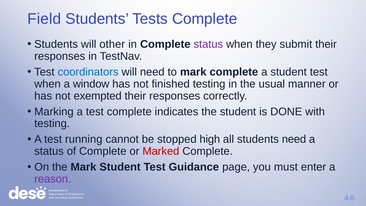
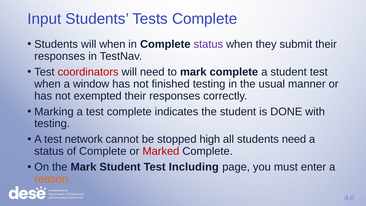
Field: Field -> Input
will other: other -> when
coordinators colour: blue -> red
running: running -> network
Guidance: Guidance -> Including
reason colour: purple -> orange
